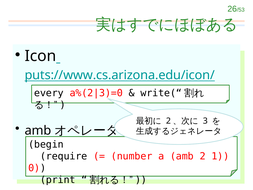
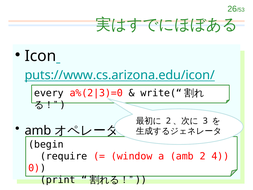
number: number -> window
1: 1 -> 4
